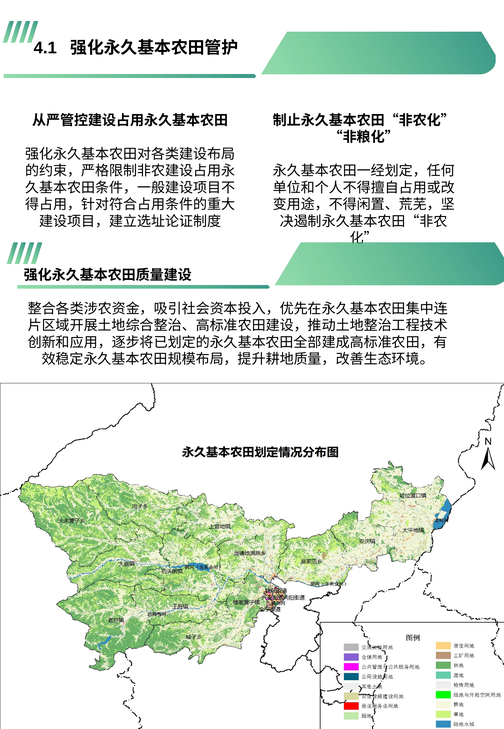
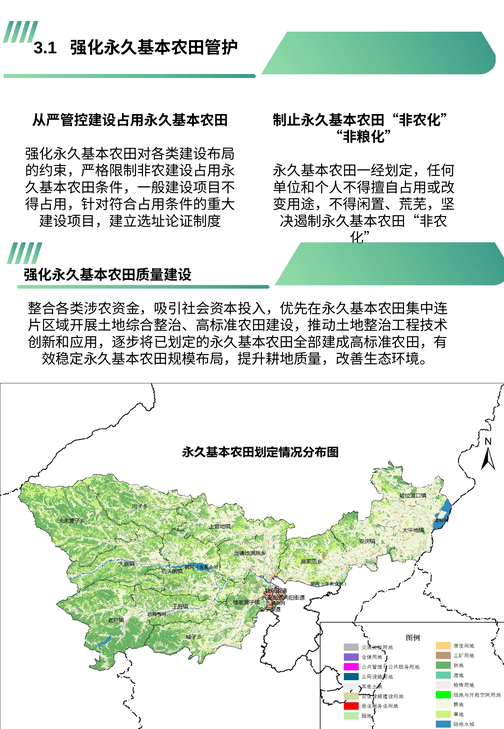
4.1: 4.1 -> 3.1
